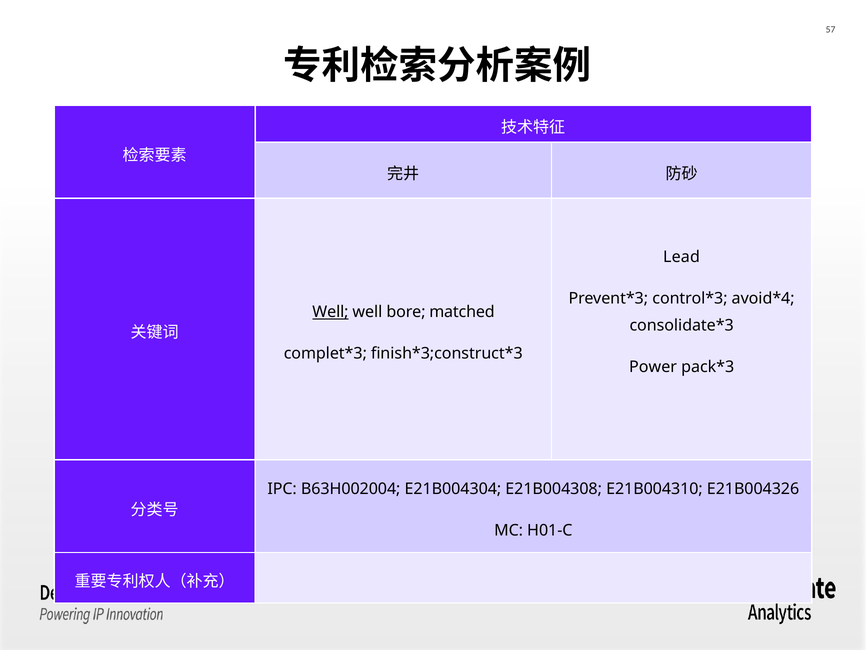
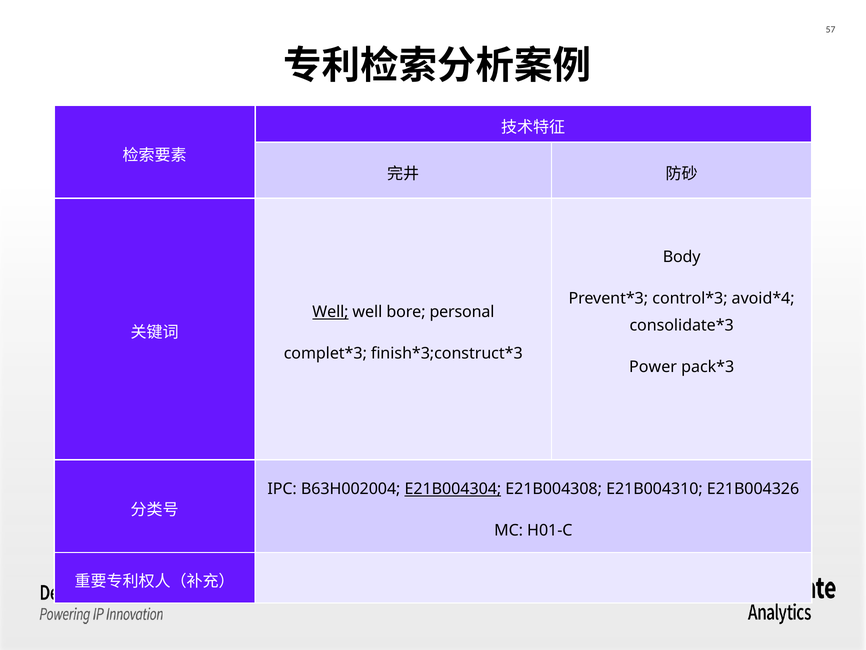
Lead: Lead -> Body
matched: matched -> personal
E21B004304 underline: none -> present
